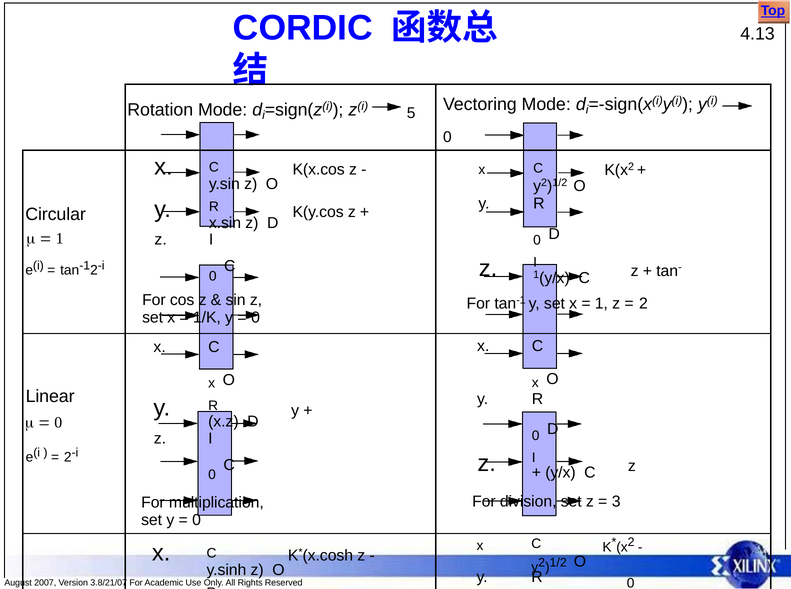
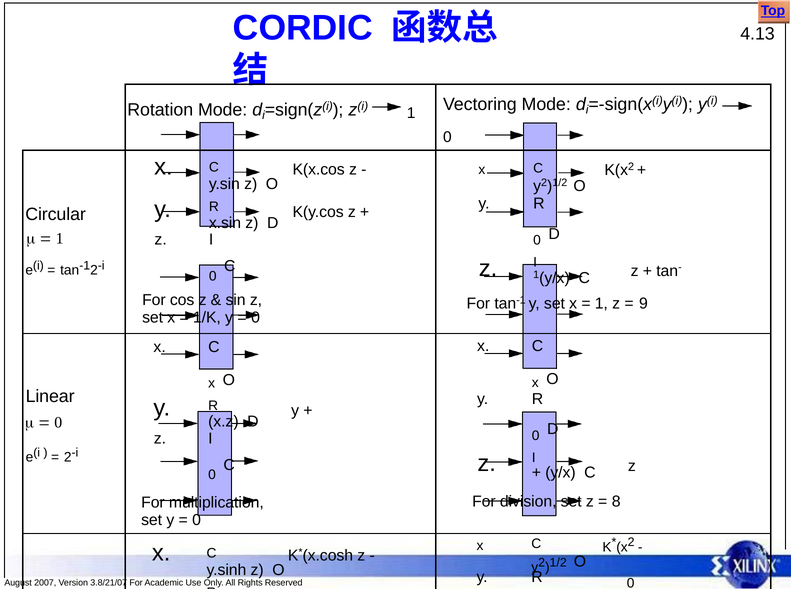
z(i 5: 5 -> 1
2 at (643, 303): 2 -> 9
3: 3 -> 8
